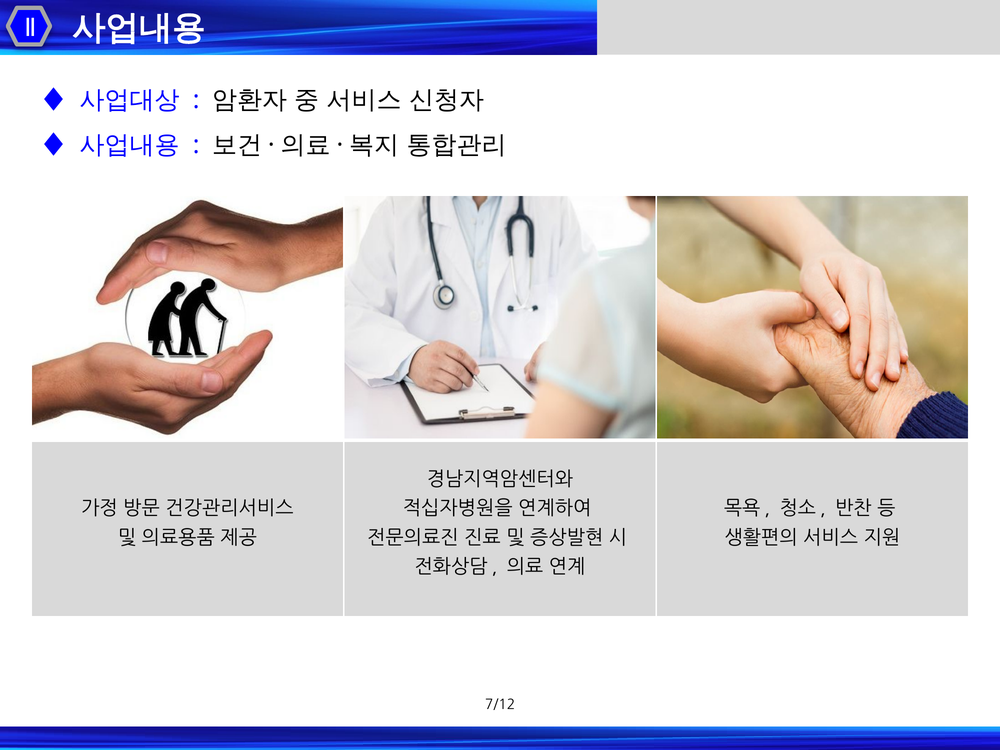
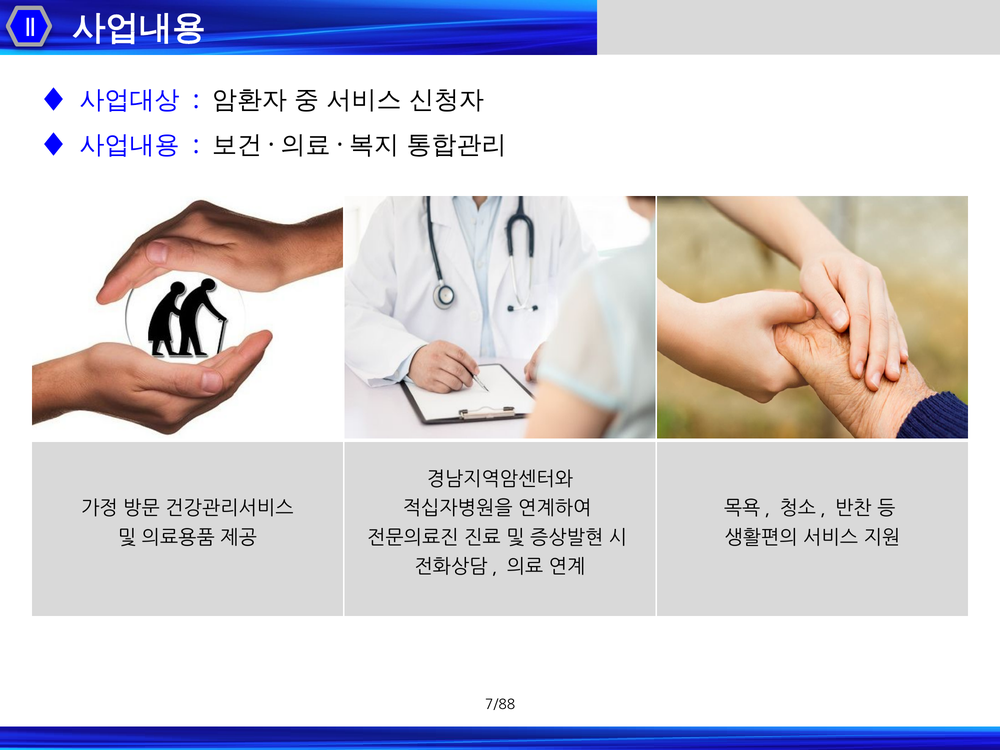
7/12: 7/12 -> 7/88
